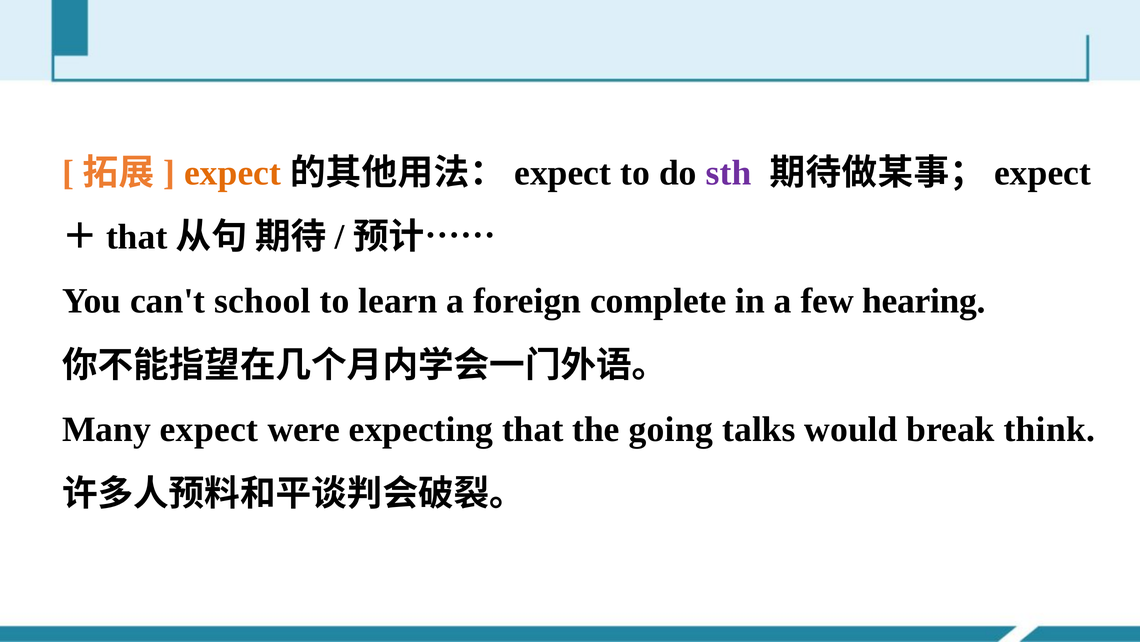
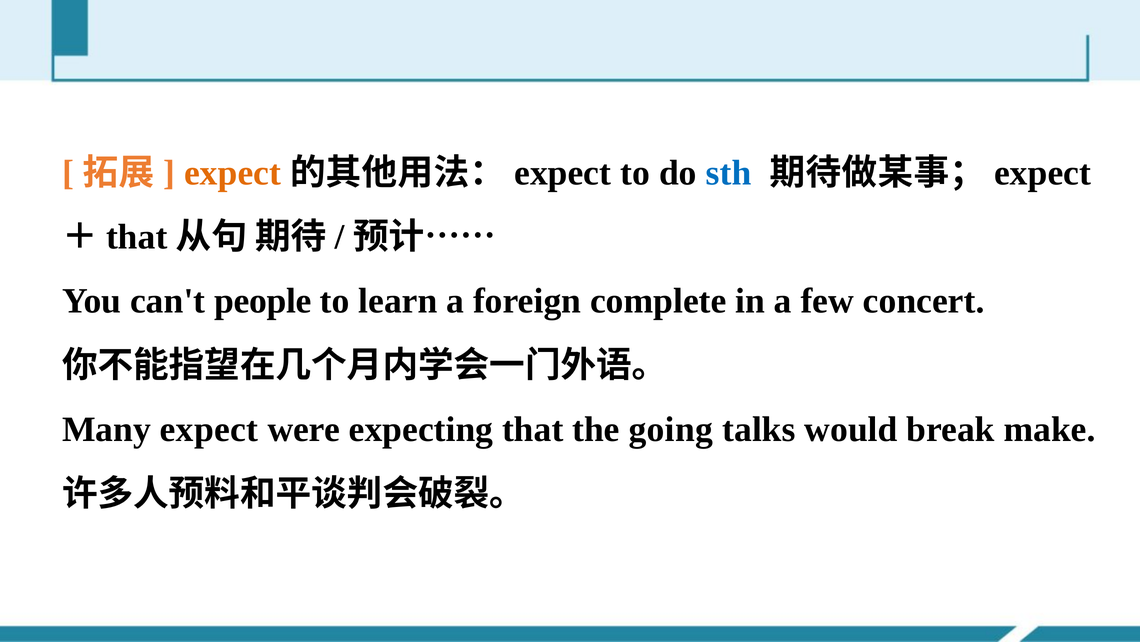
sth colour: purple -> blue
school: school -> people
hearing: hearing -> concert
think: think -> make
